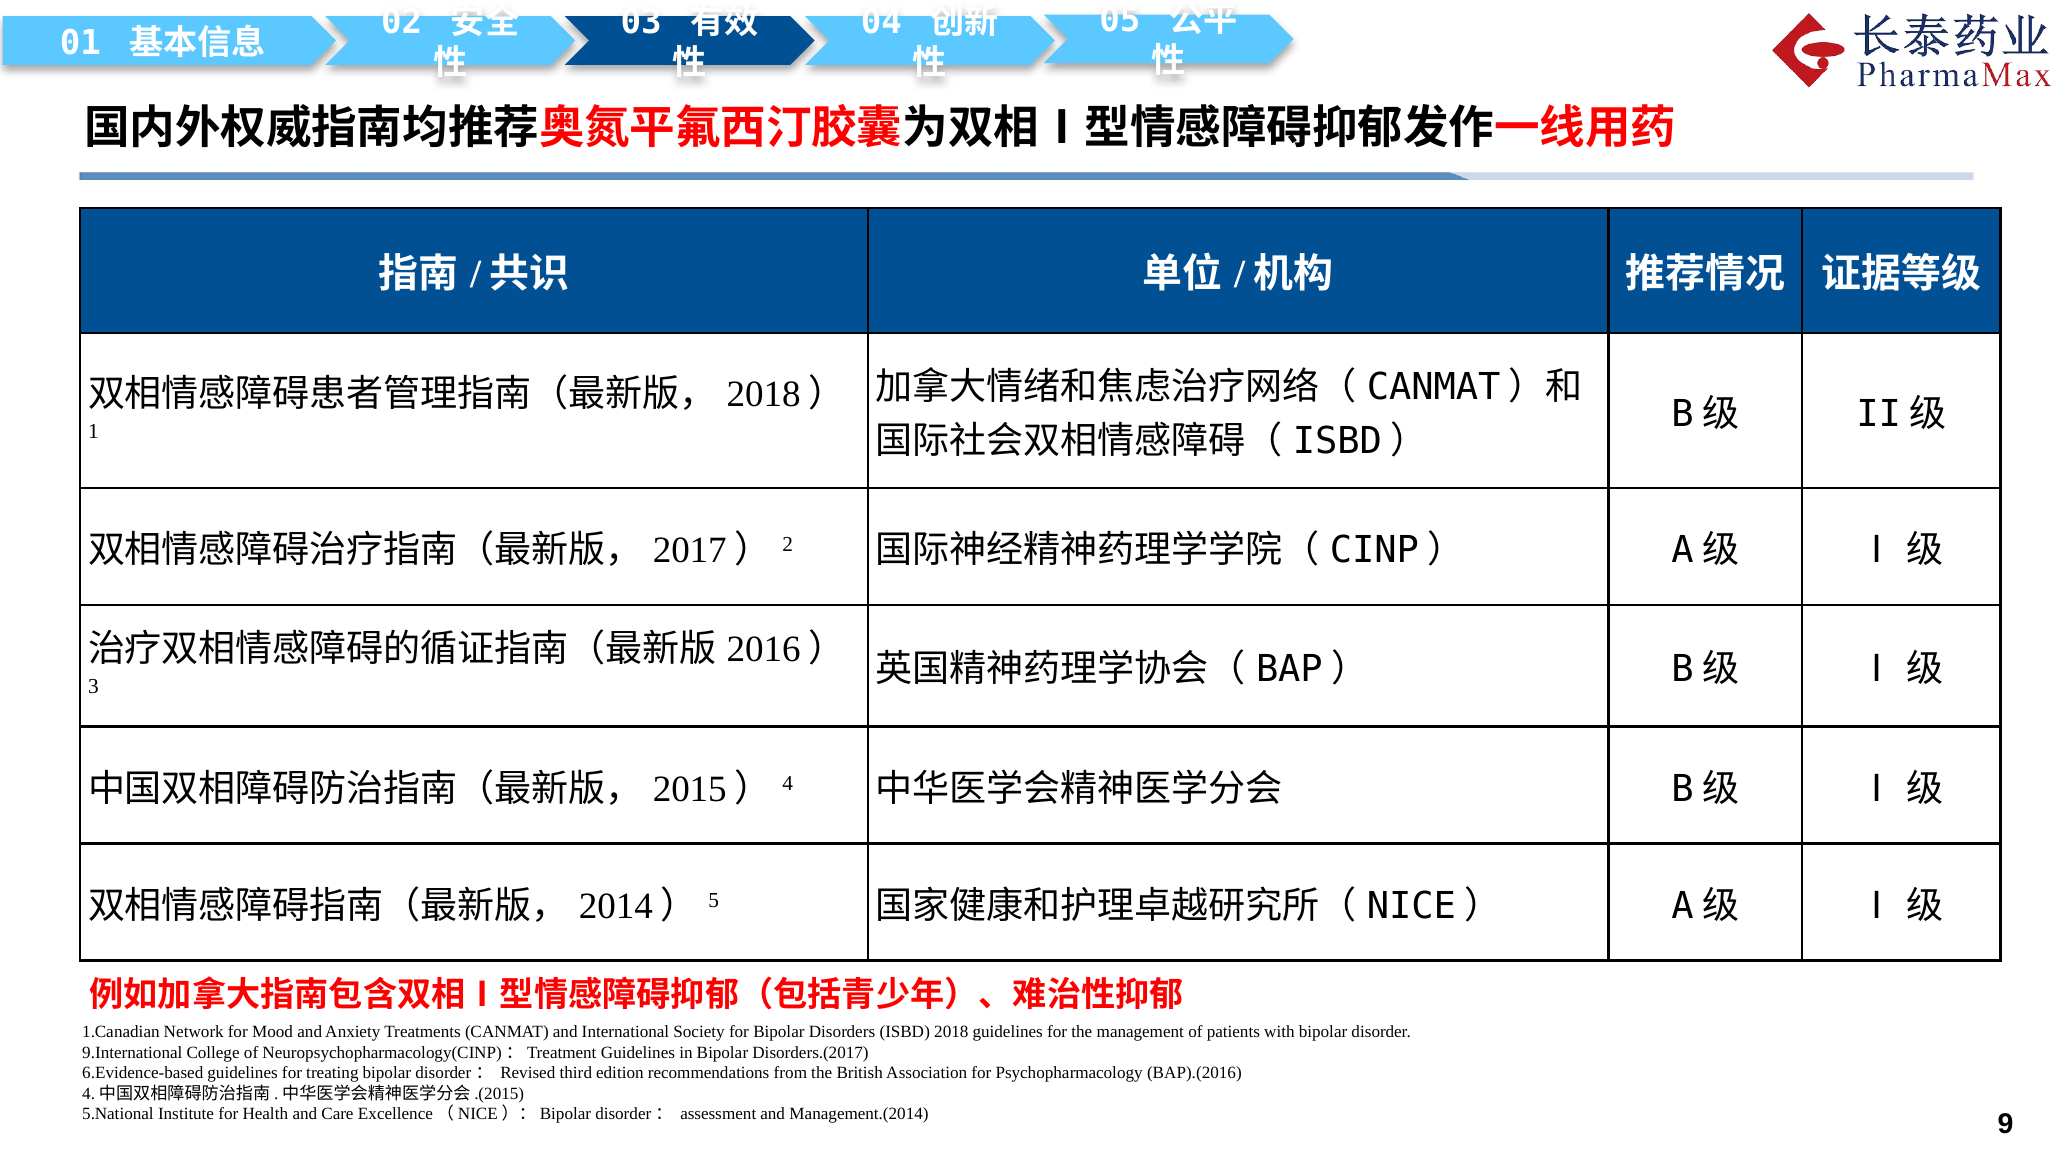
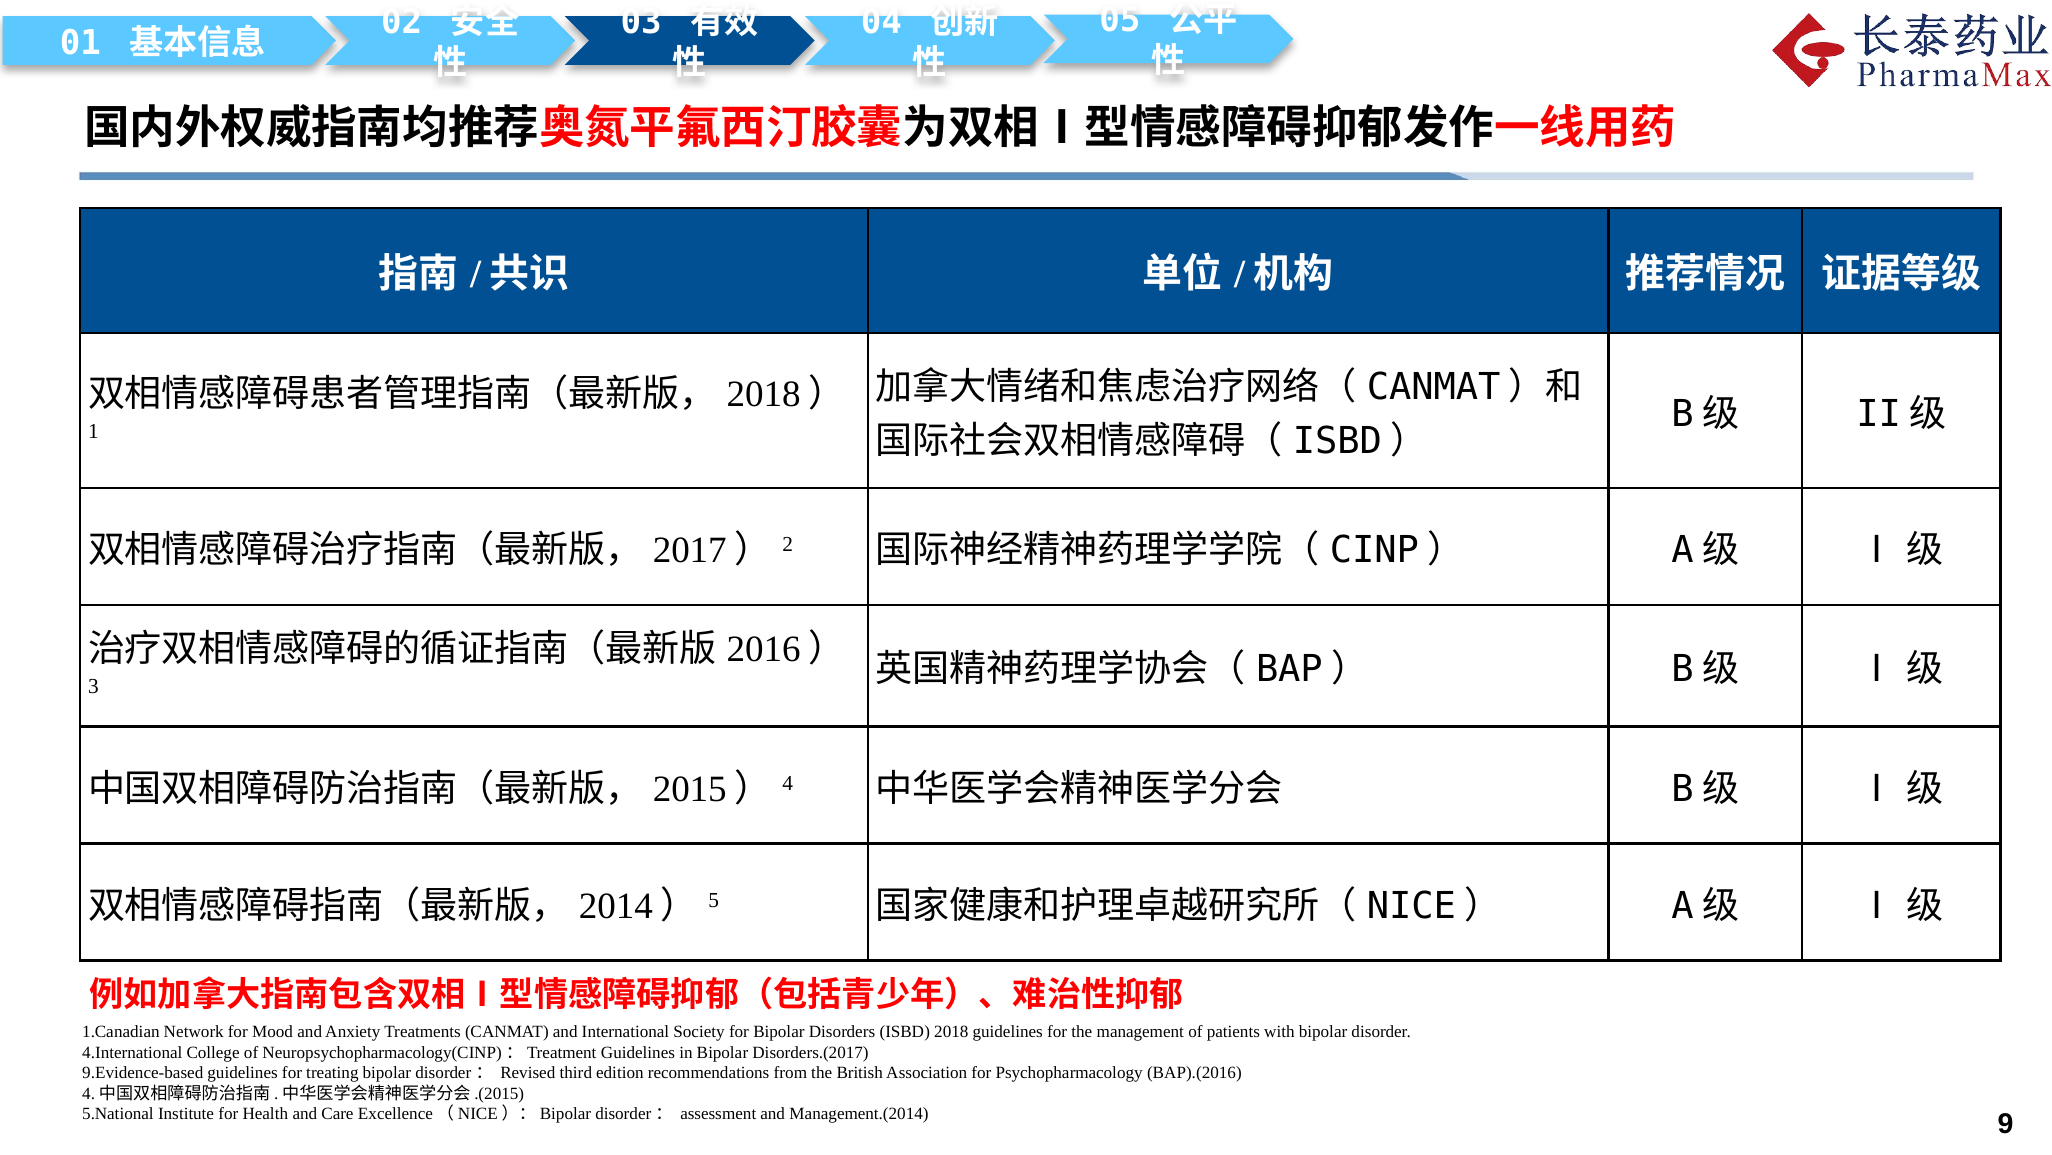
9.International: 9.International -> 4.International
6.Evidence-based: 6.Evidence-based -> 9.Evidence-based
